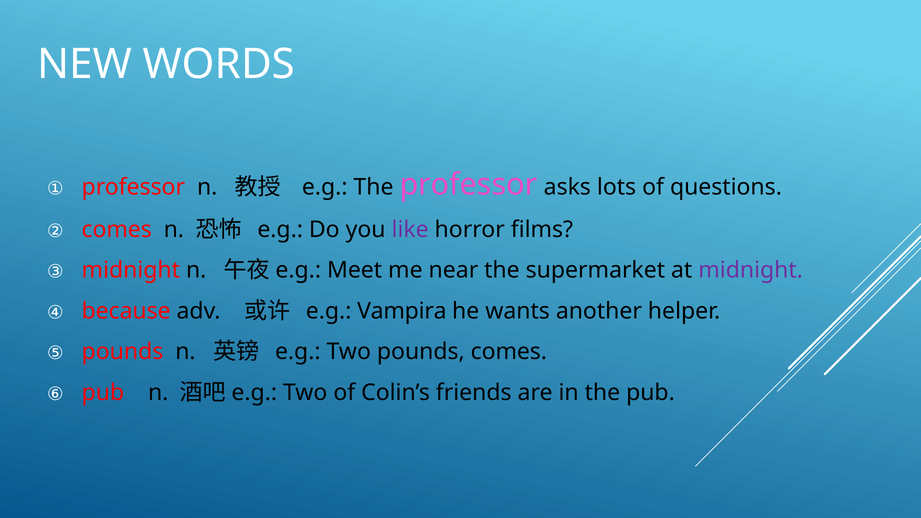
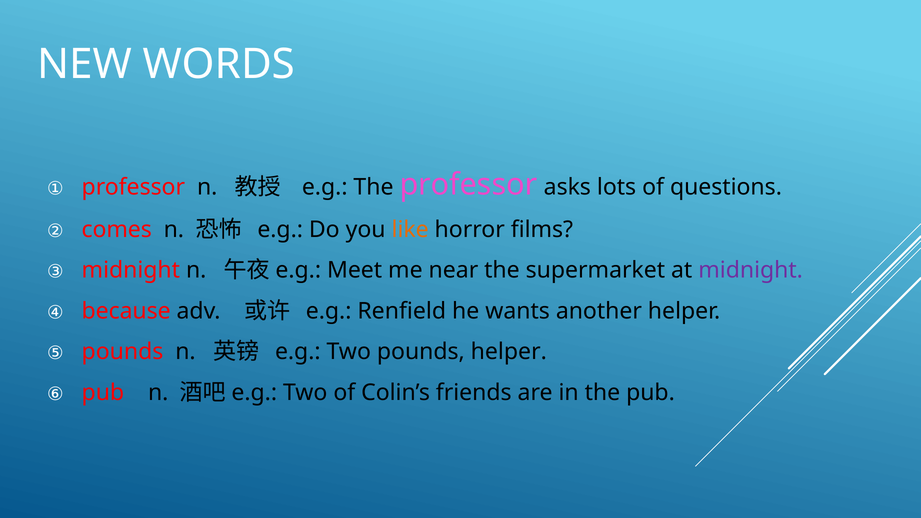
like colour: purple -> orange
Vampira: Vampira -> Renfield
pounds comes: comes -> helper
